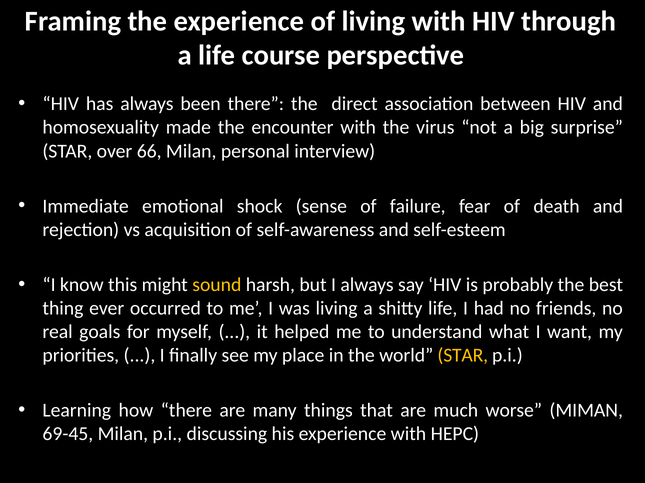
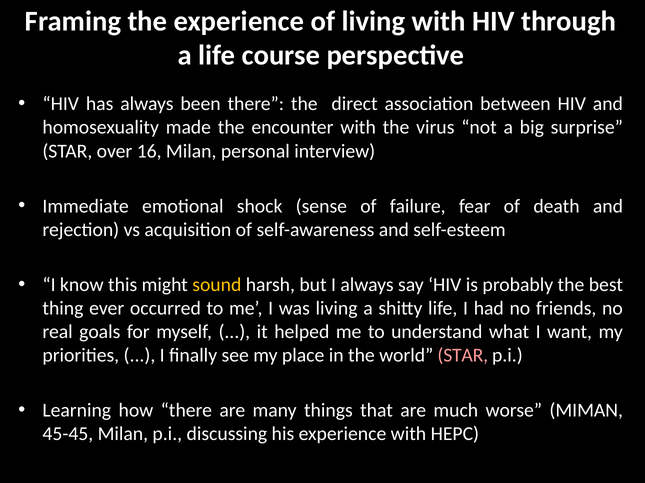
66: 66 -> 16
STAR at (463, 356) colour: yellow -> pink
69-45: 69-45 -> 45-45
